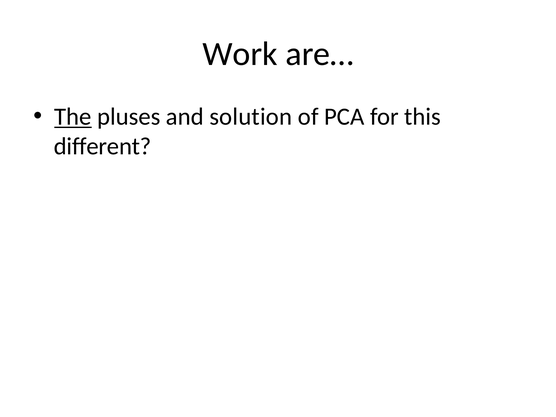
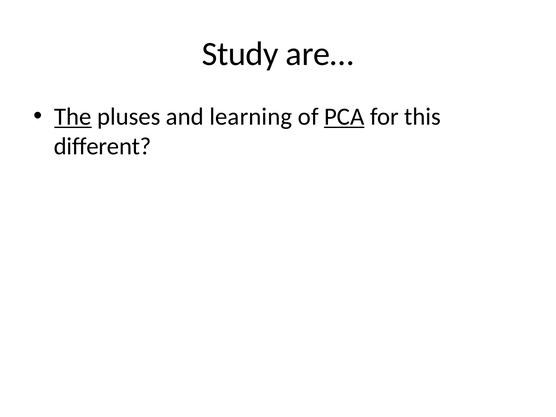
Work: Work -> Study
solution: solution -> learning
PCA underline: none -> present
